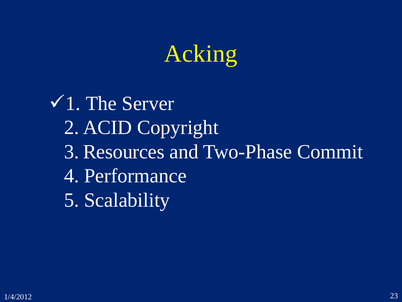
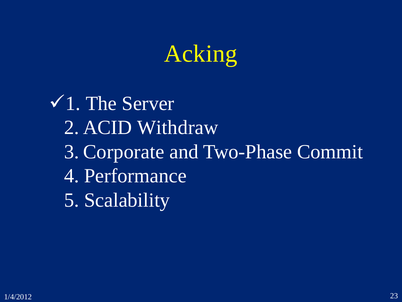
Copyright: Copyright -> Withdraw
Resources: Resources -> Corporate
